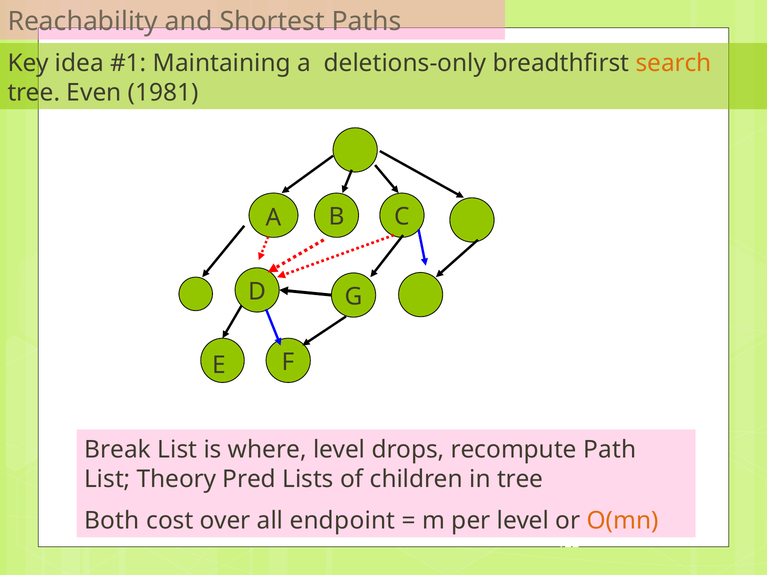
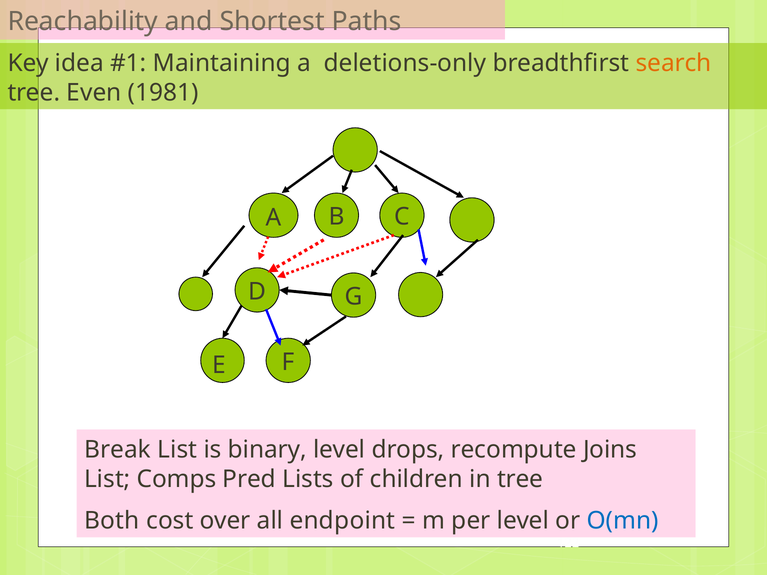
where: where -> binary
Path: Path -> Joins
Theory: Theory -> Comps
O(mn colour: orange -> blue
